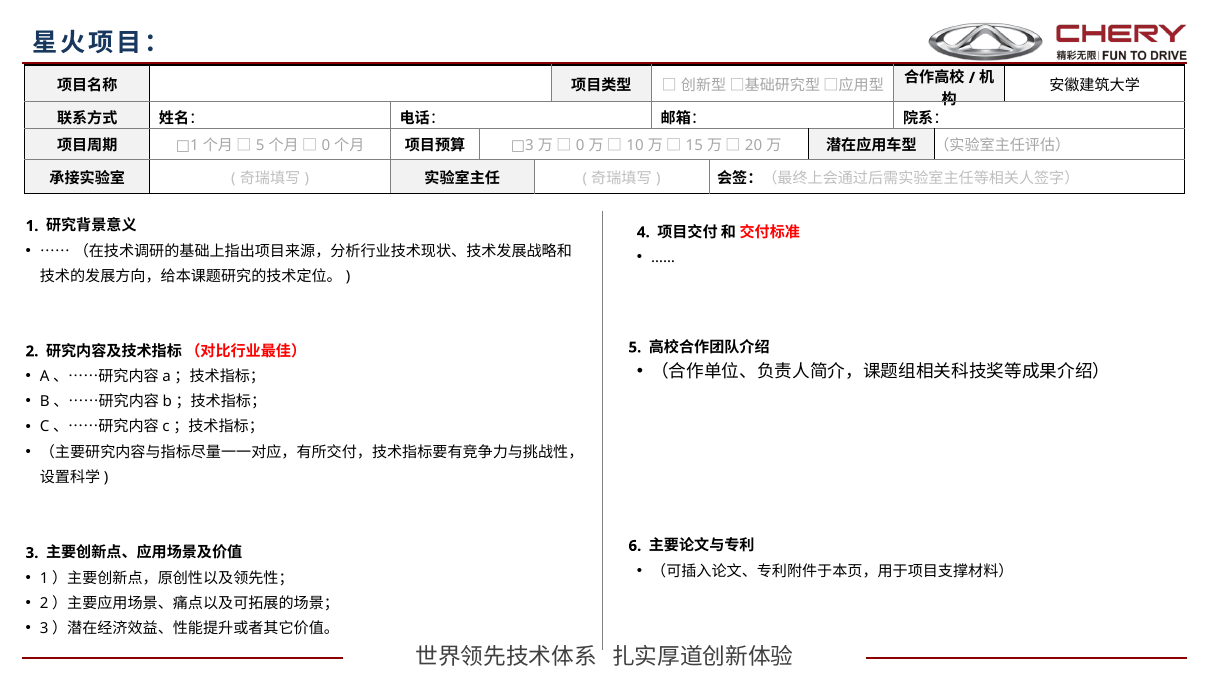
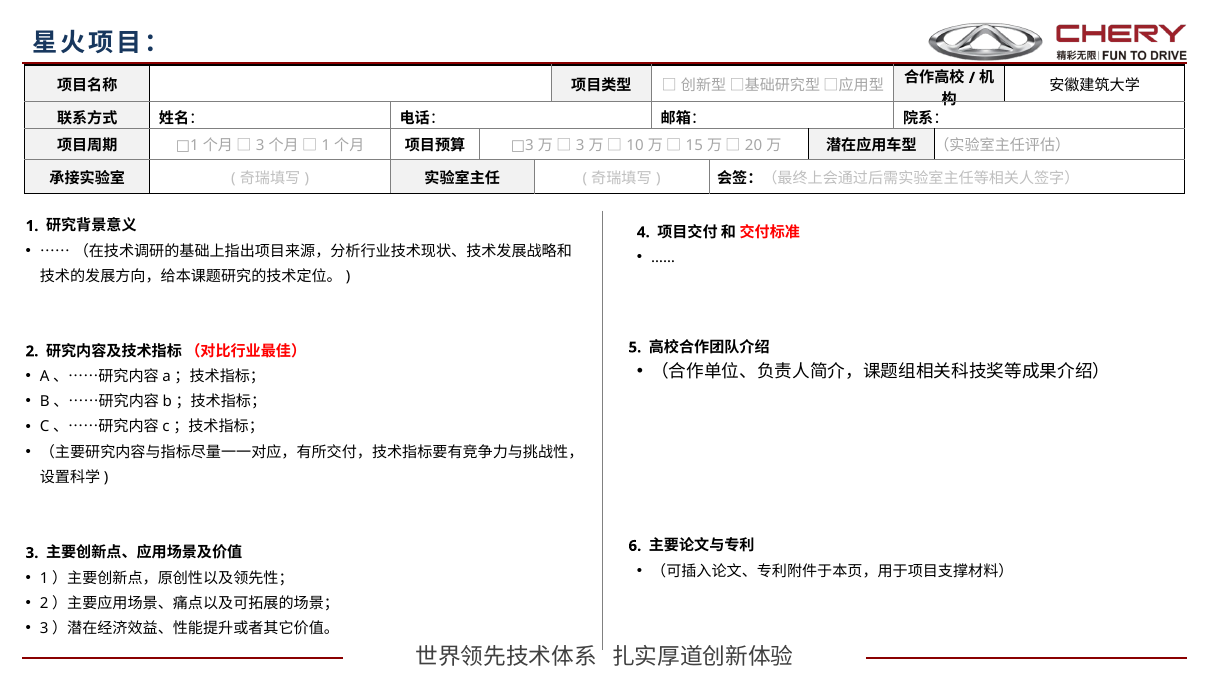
5 at (260, 146): 5 -> 3
0 at (326, 146): 0 -> 1
0 at (580, 146): 0 -> 3
